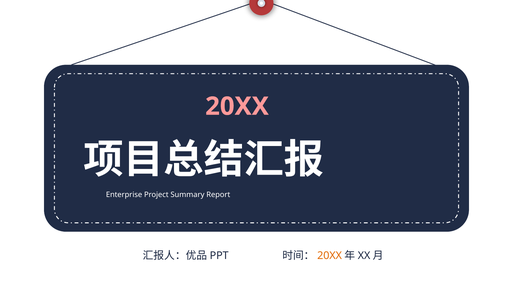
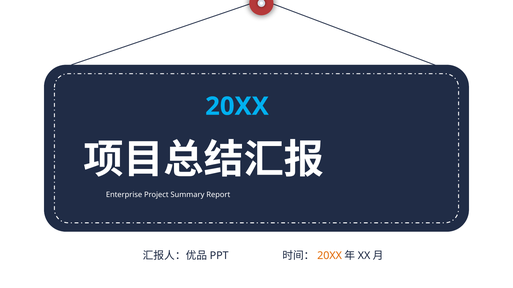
20XX at (237, 107) colour: pink -> light blue
